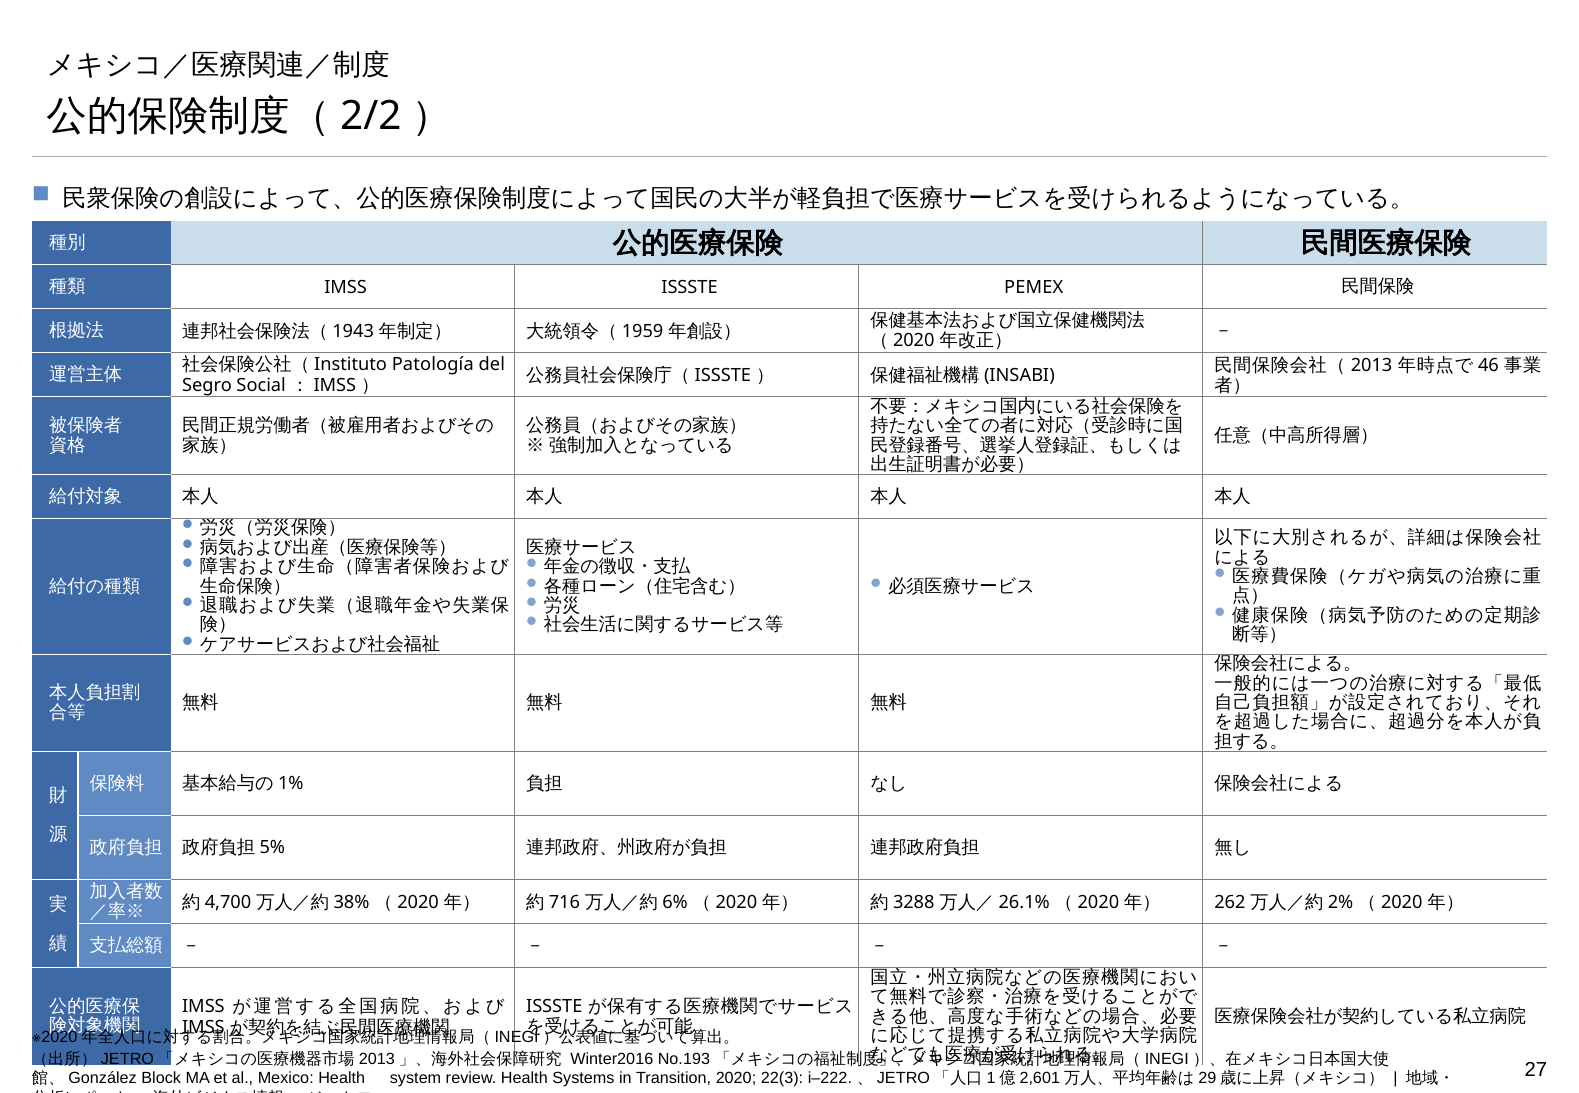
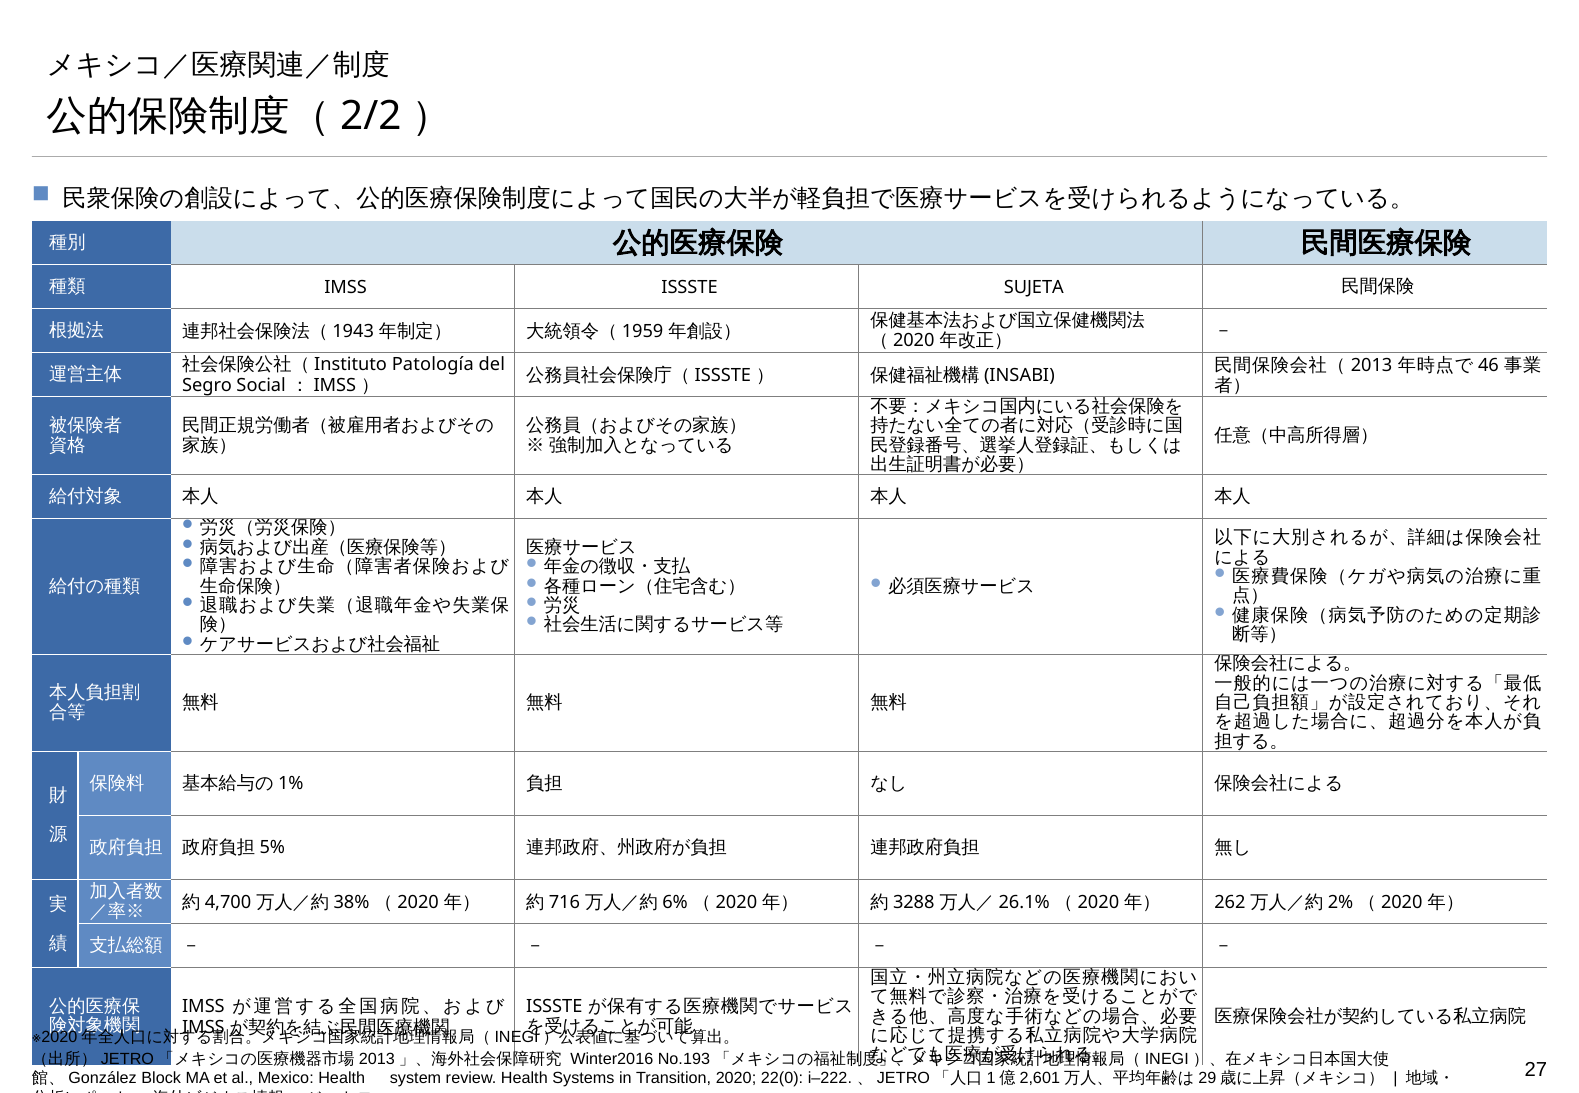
PEMEX: PEMEX -> SUJETA
22(3: 22(3 -> 22(0
